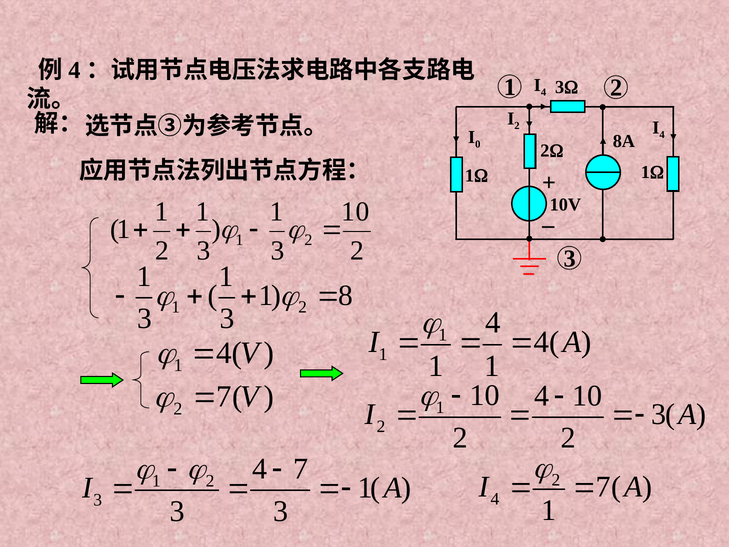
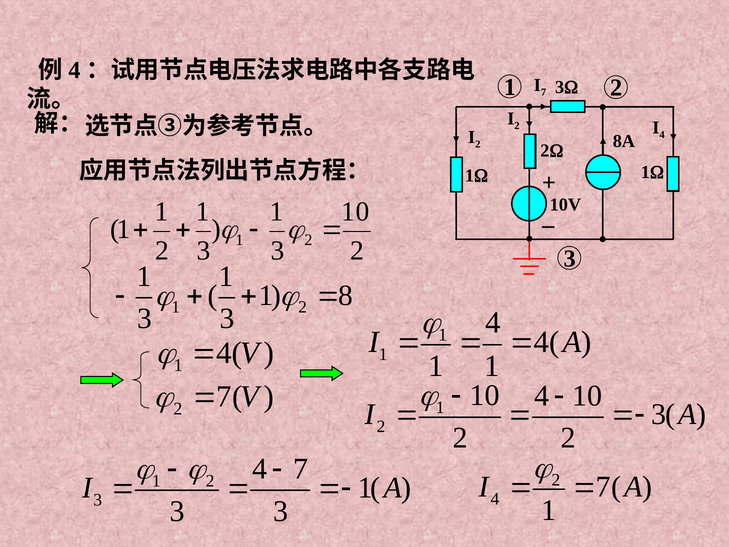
4 at (544, 92): 4 -> 7
0 at (478, 144): 0 -> 2
